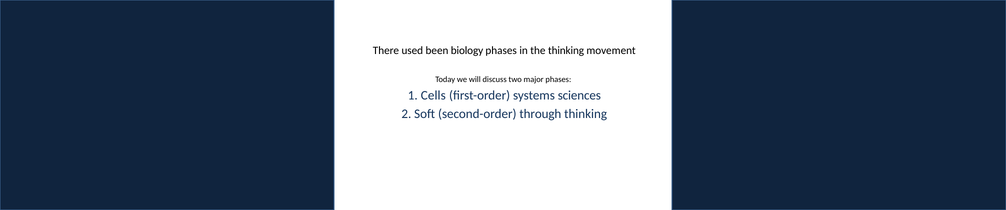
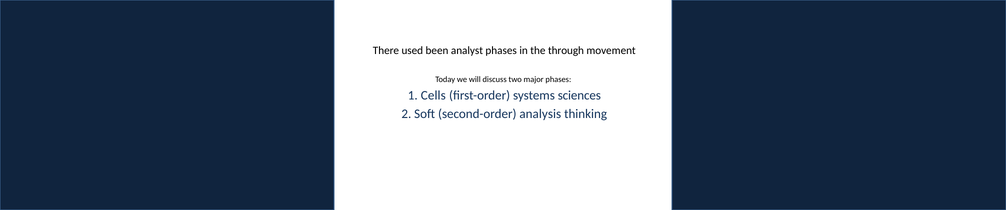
biology: biology -> analyst
the thinking: thinking -> through
through: through -> analysis
